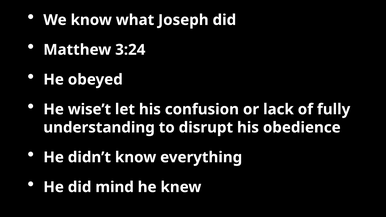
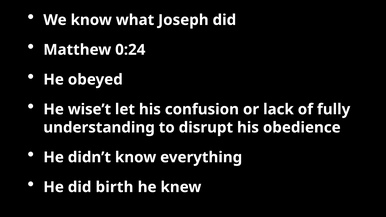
3:24: 3:24 -> 0:24
mind: mind -> birth
